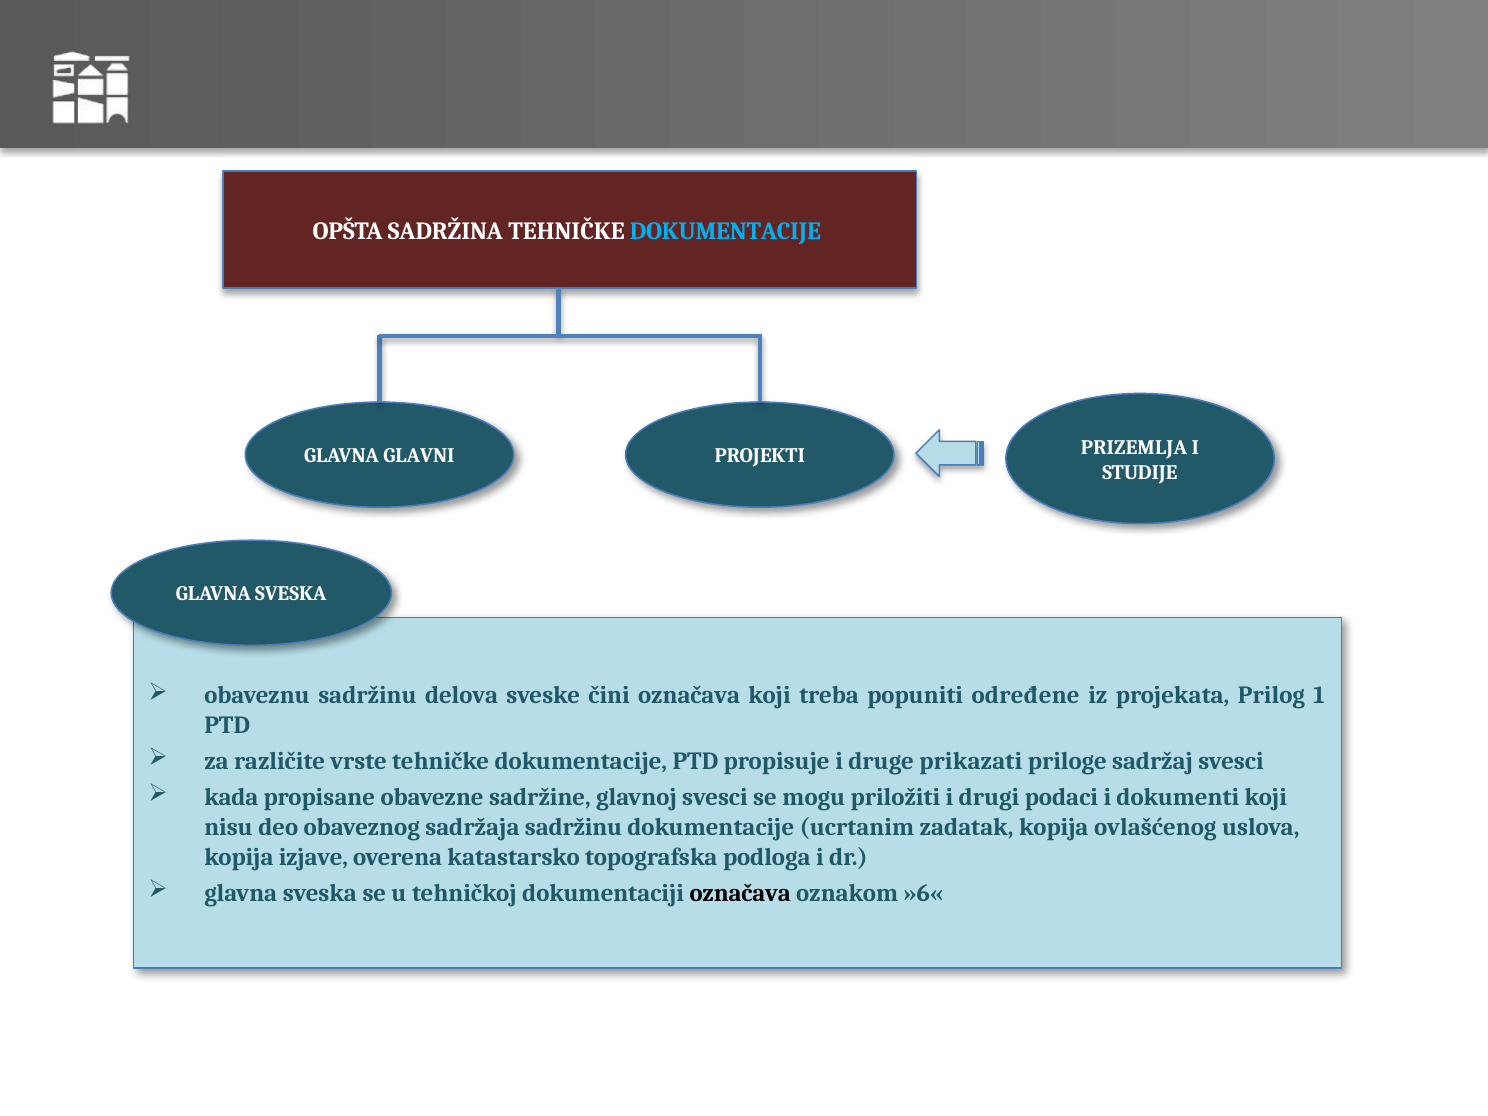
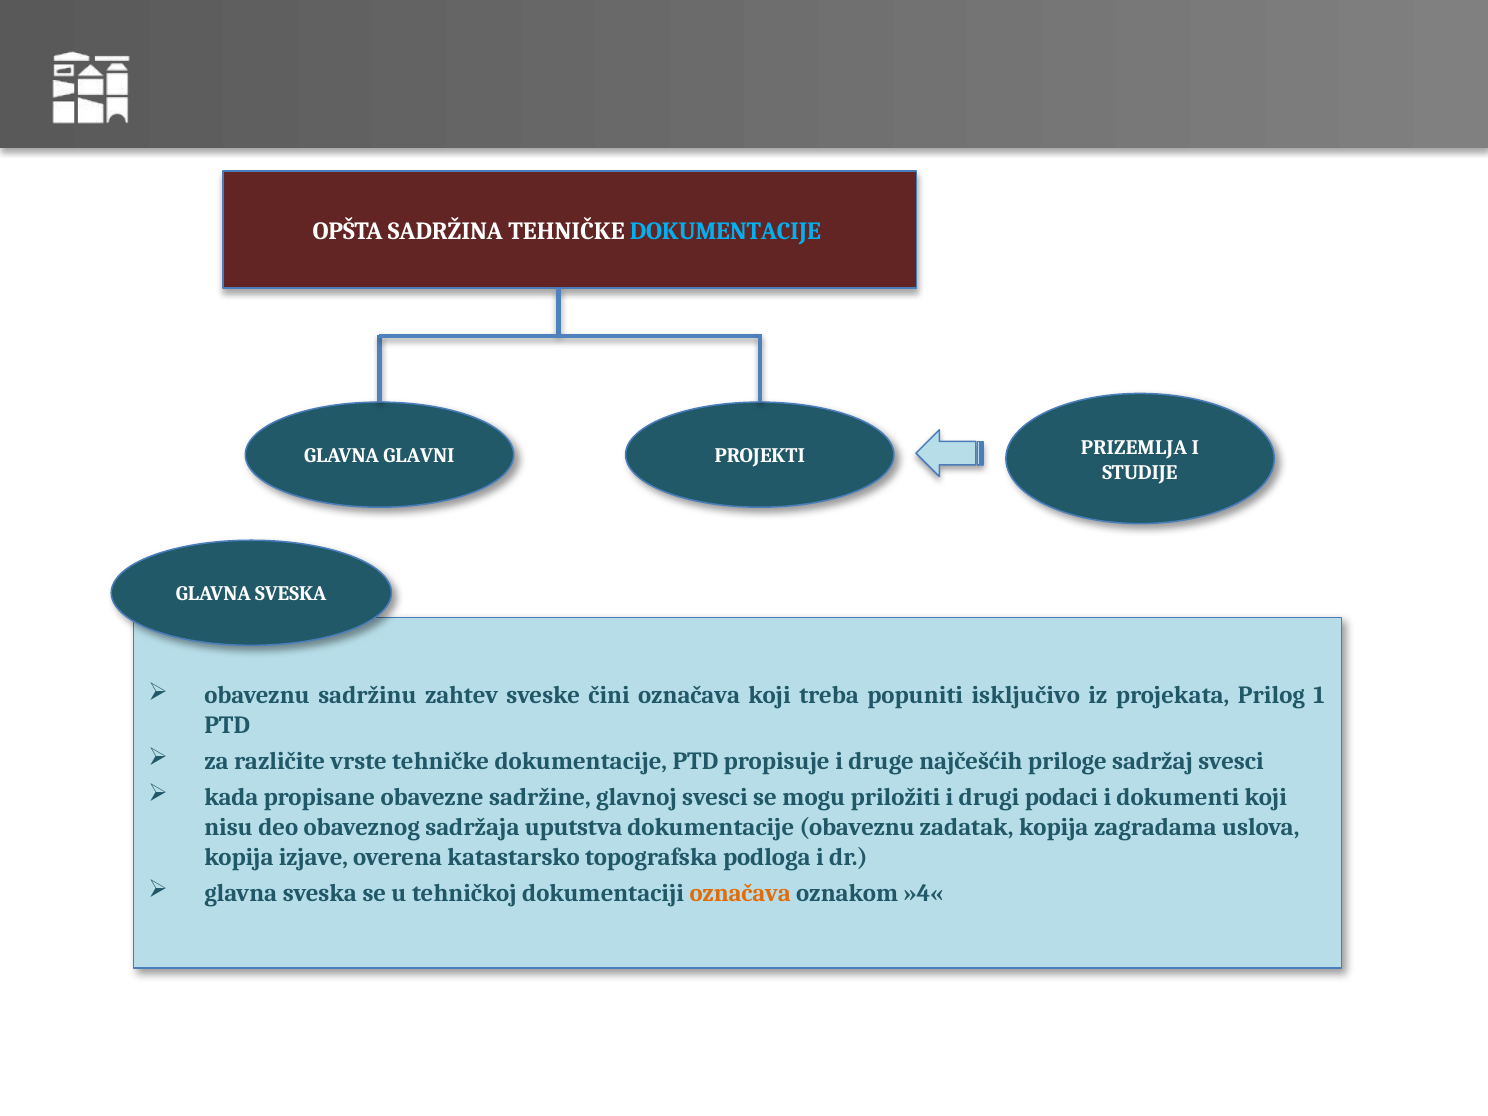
delova: delova -> zahtev
određene: određene -> isključivo
prikazati: prikazati -> najčešćih
sadržaja sadržinu: sadržinu -> uputstva
dokumentacije ucrtanim: ucrtanim -> obaveznu
ovlašćenog: ovlašćenog -> zagradama
označava at (740, 893) colour: black -> orange
»6«: »6« -> »4«
